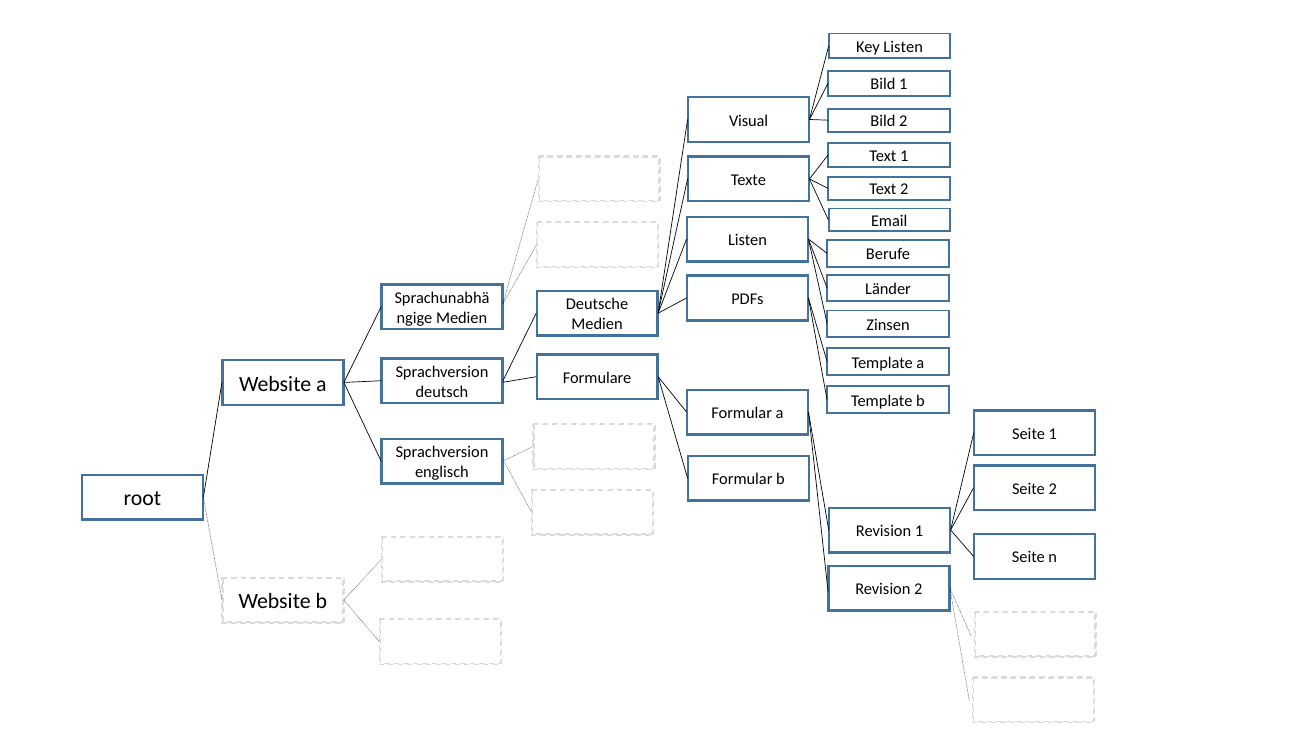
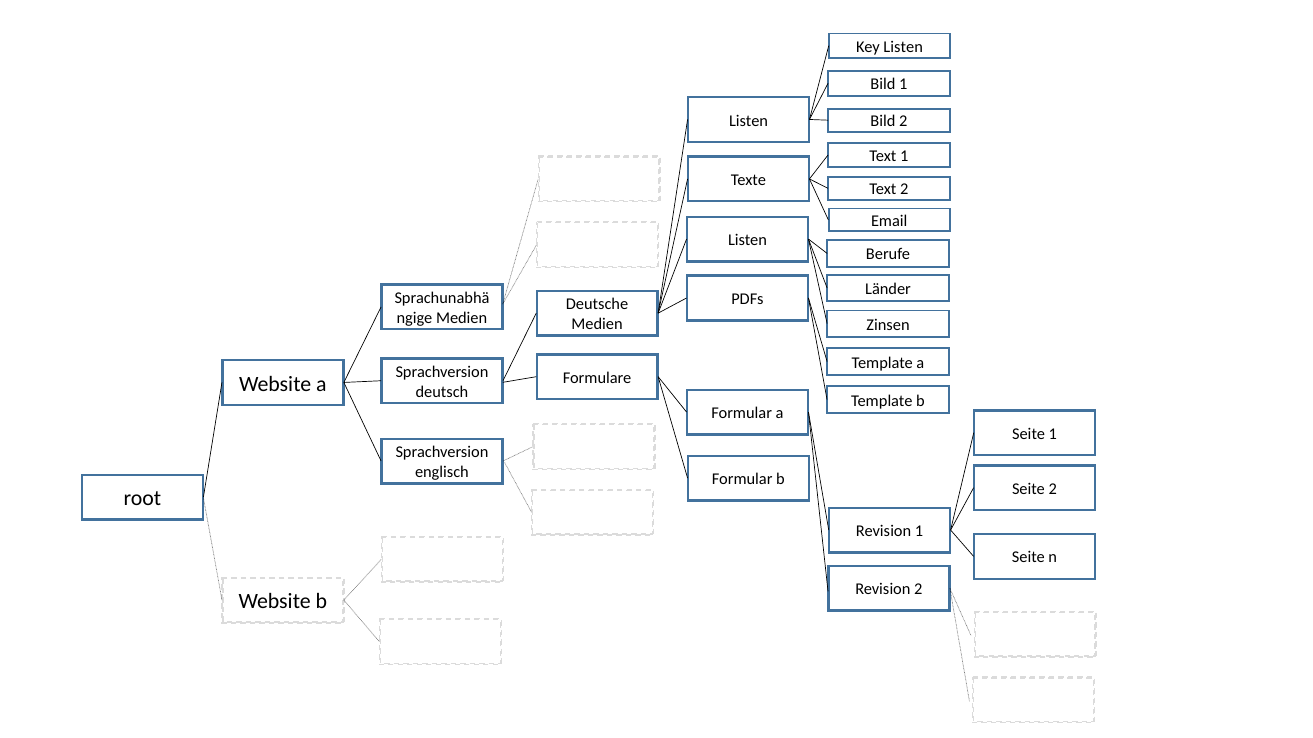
Visual at (749, 121): Visual -> Listen
